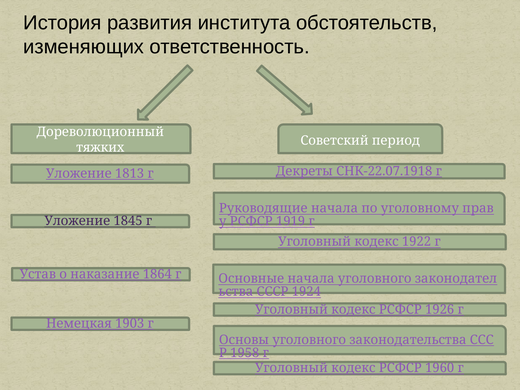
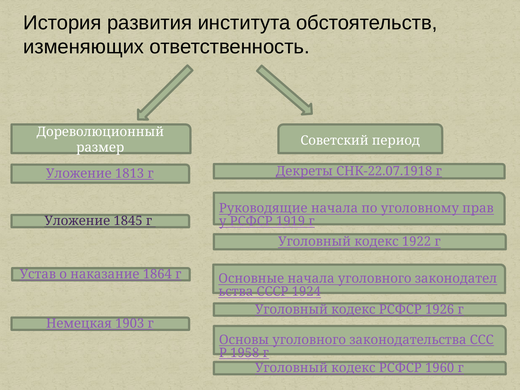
тяжких: тяжких -> размер
